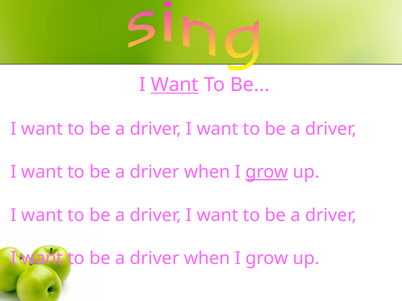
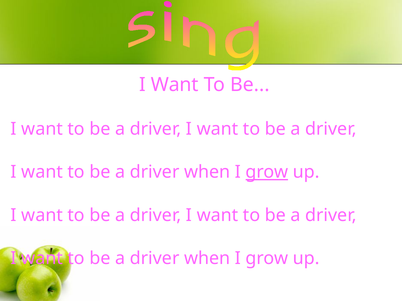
Want at (175, 85) underline: present -> none
